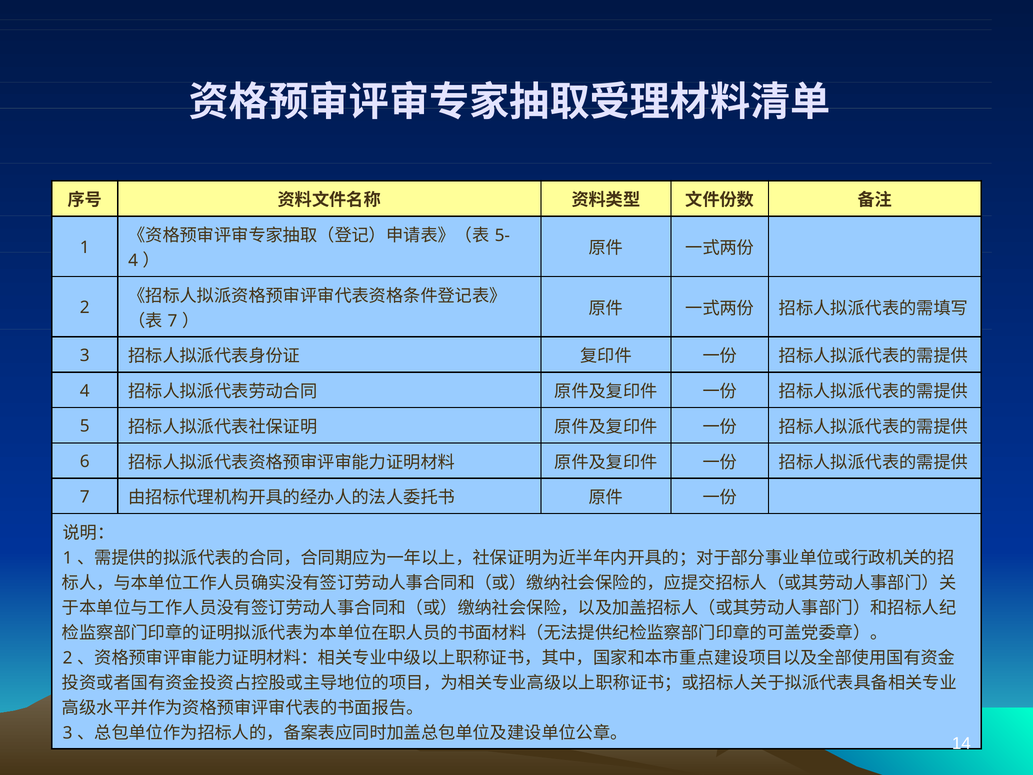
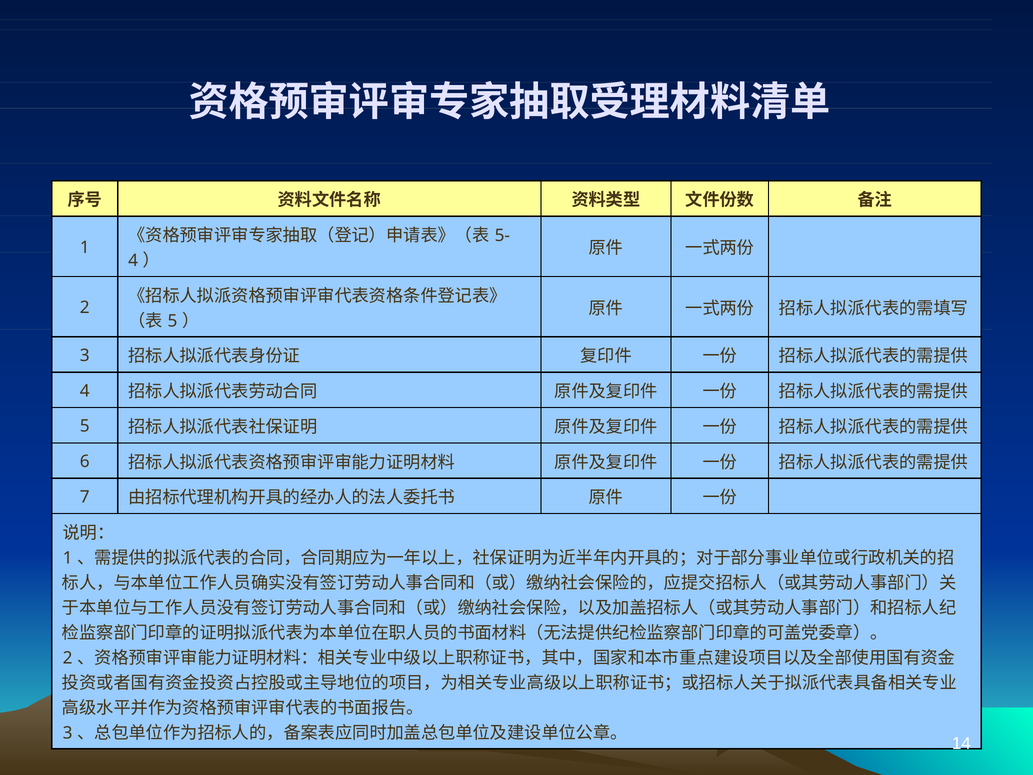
7 at (172, 321): 7 -> 5
